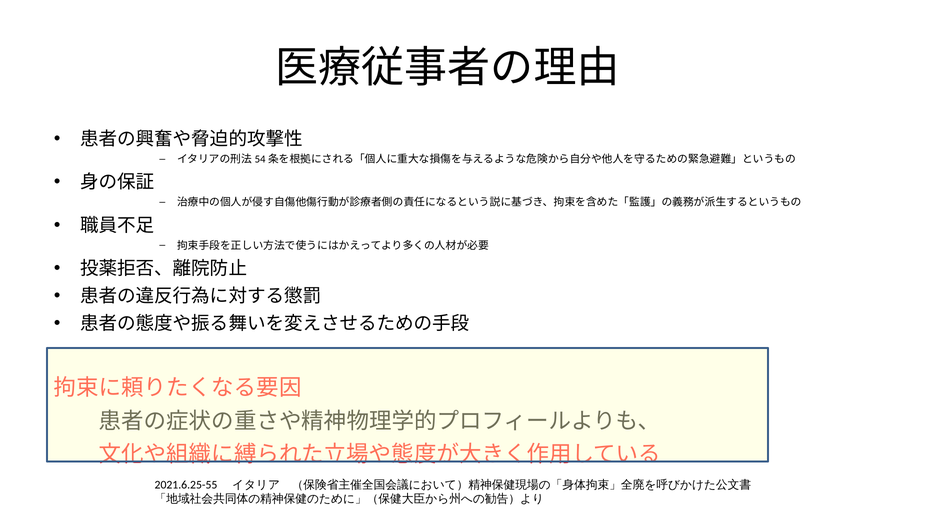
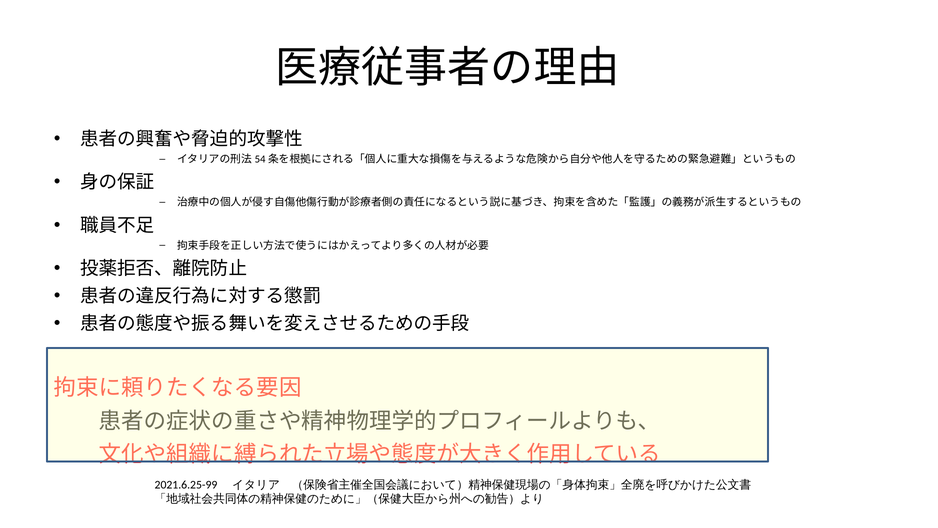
2021.6.25-55: 2021.6.25-55 -> 2021.6.25-99
